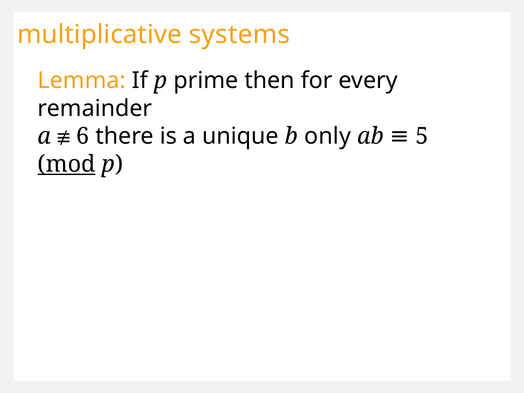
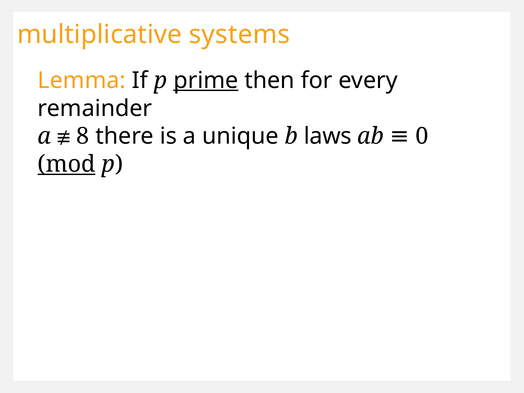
prime underline: none -> present
only: only -> laws
5: 5 -> 0
6: 6 -> 8
